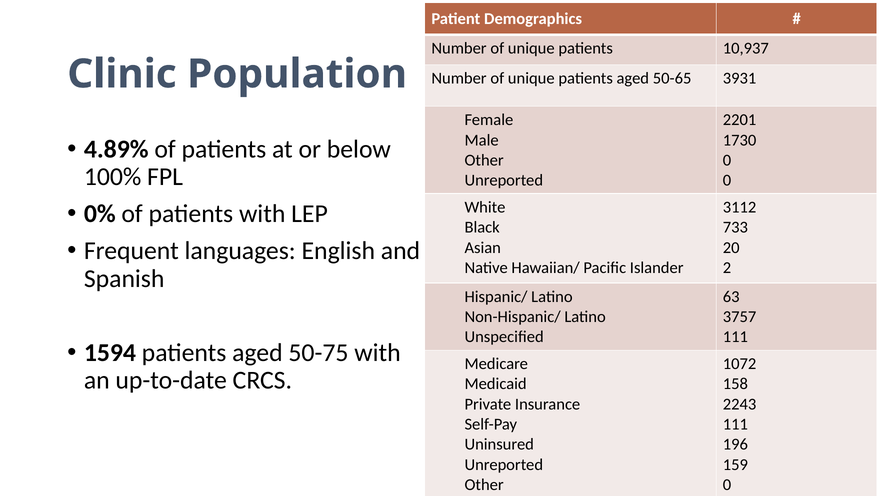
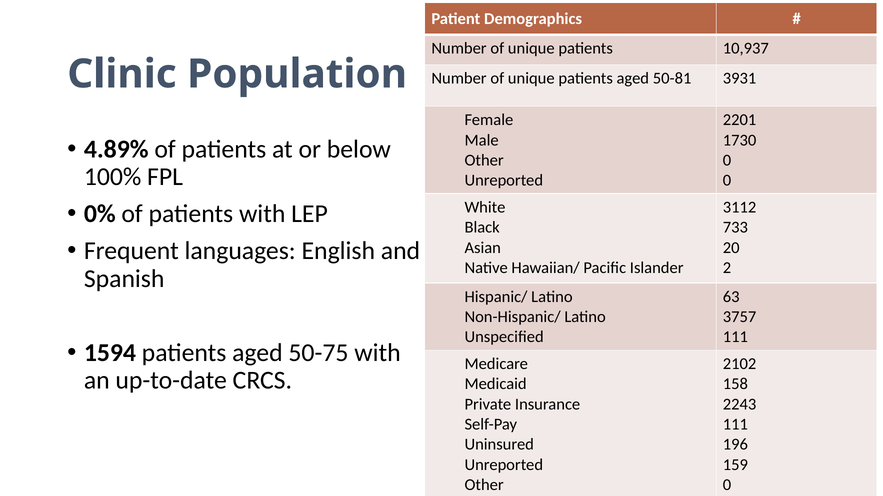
50-65: 50-65 -> 50-81
1072: 1072 -> 2102
